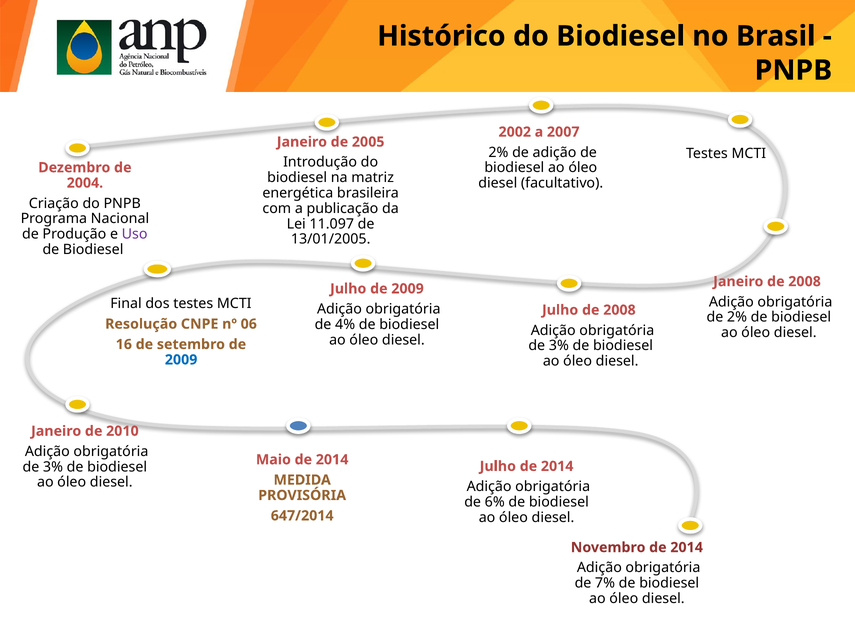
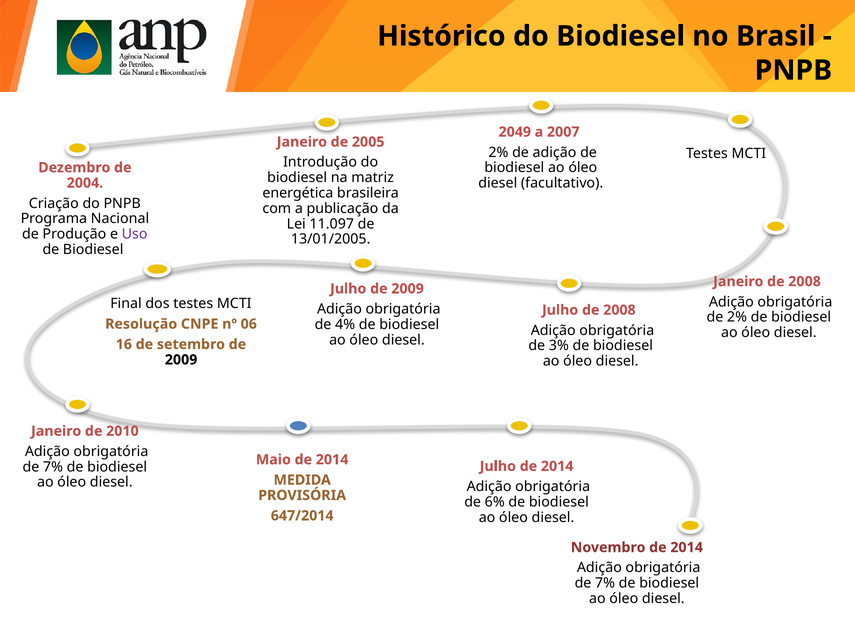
2002: 2002 -> 2049
2009 at (181, 360) colour: blue -> black
3% at (53, 467): 3% -> 7%
